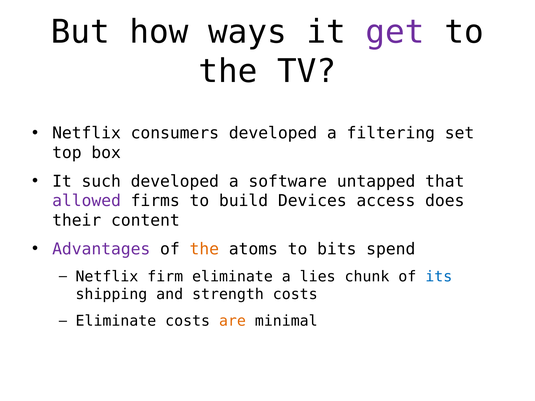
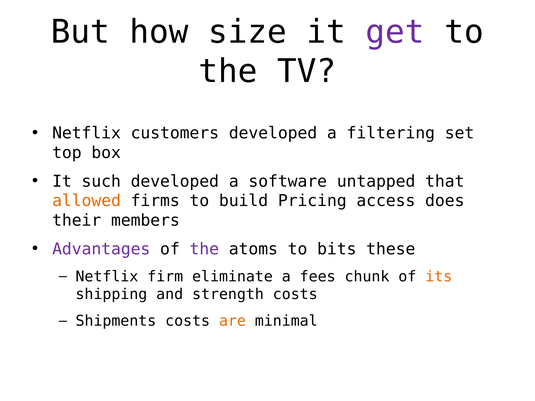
ways: ways -> size
consumers: consumers -> customers
allowed colour: purple -> orange
Devices: Devices -> Pricing
content: content -> members
the at (204, 249) colour: orange -> purple
spend: spend -> these
lies: lies -> fees
its colour: blue -> orange
Eliminate at (116, 321): Eliminate -> Shipments
